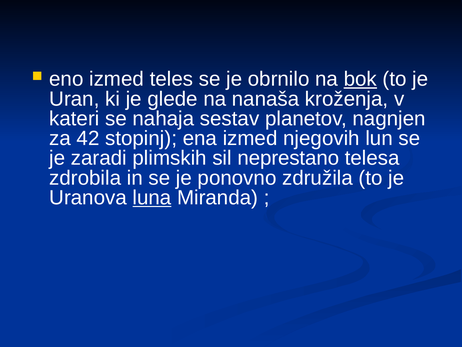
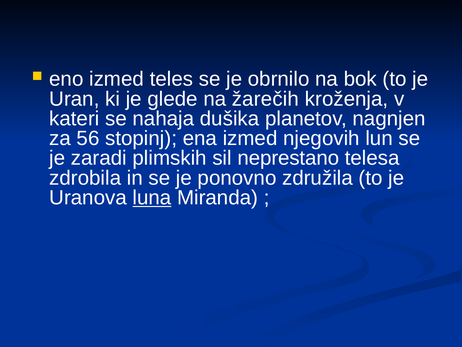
bok underline: present -> none
nanaša: nanaša -> žarečih
sestav: sestav -> dušika
42: 42 -> 56
